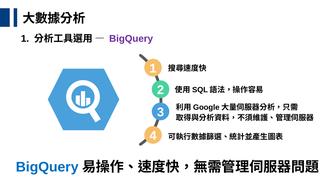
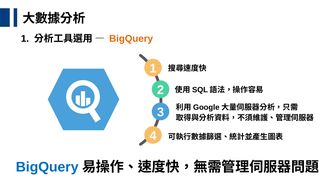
BigQuery at (131, 39) colour: purple -> orange
